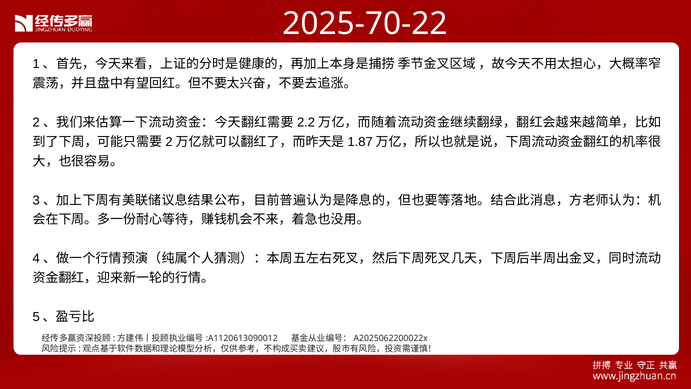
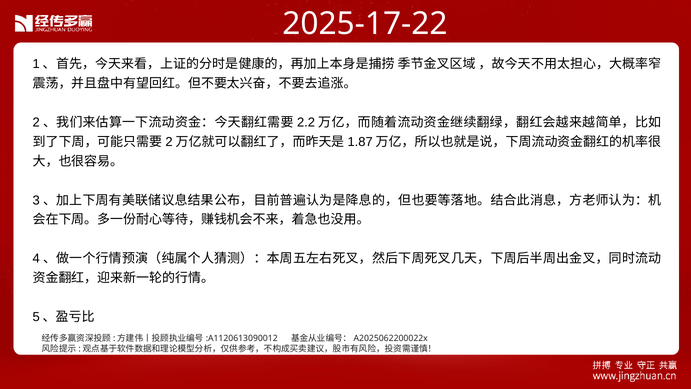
2025-70-22: 2025-70-22 -> 2025-17-22
